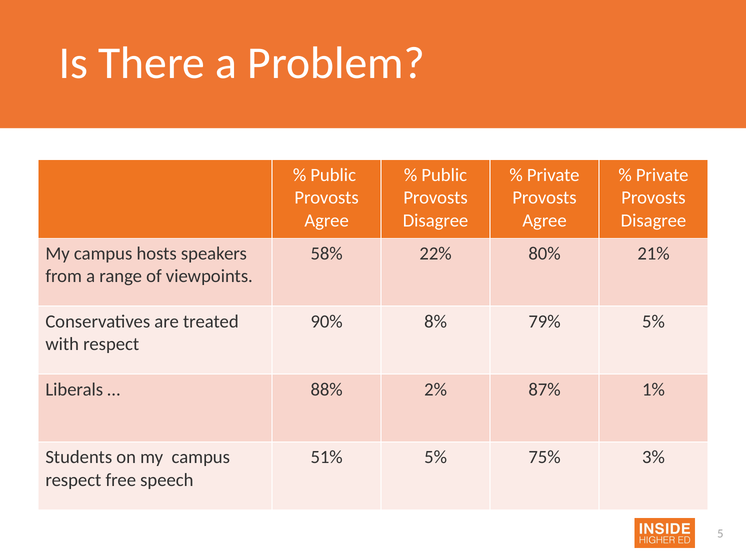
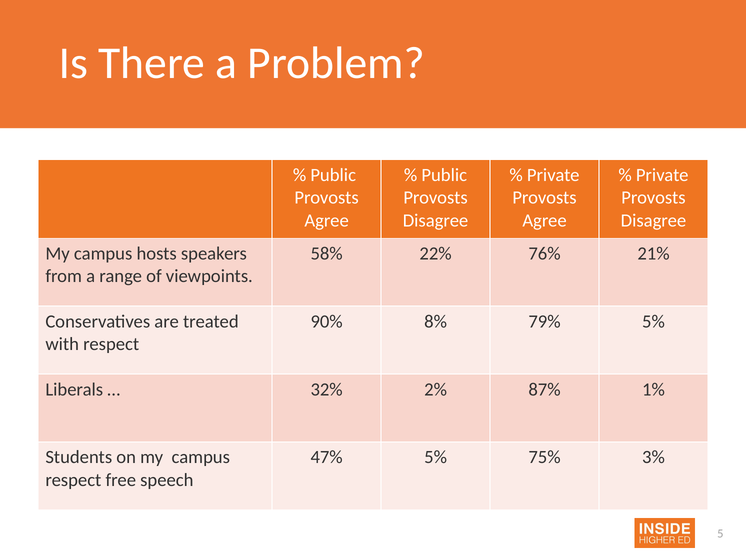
80%: 80% -> 76%
88%: 88% -> 32%
51%: 51% -> 47%
